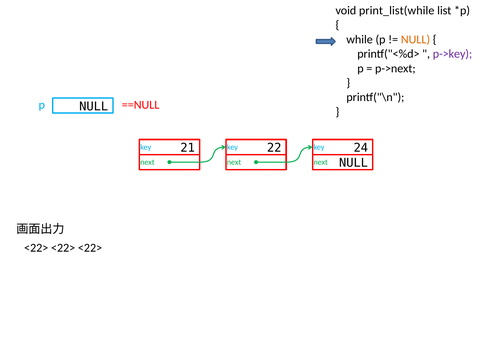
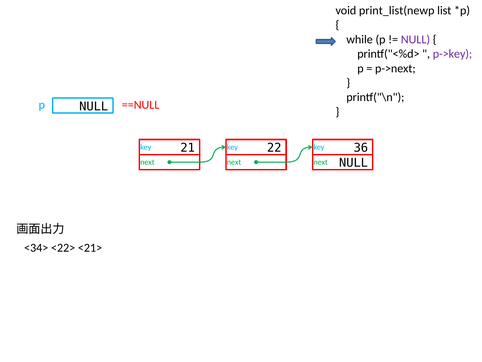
print_list(while: print_list(while -> print_list(newp
NULL at (415, 39) colour: orange -> purple
24: 24 -> 36
<22> at (36, 248): <22> -> <34>
<22> at (90, 248): <22> -> <21>
